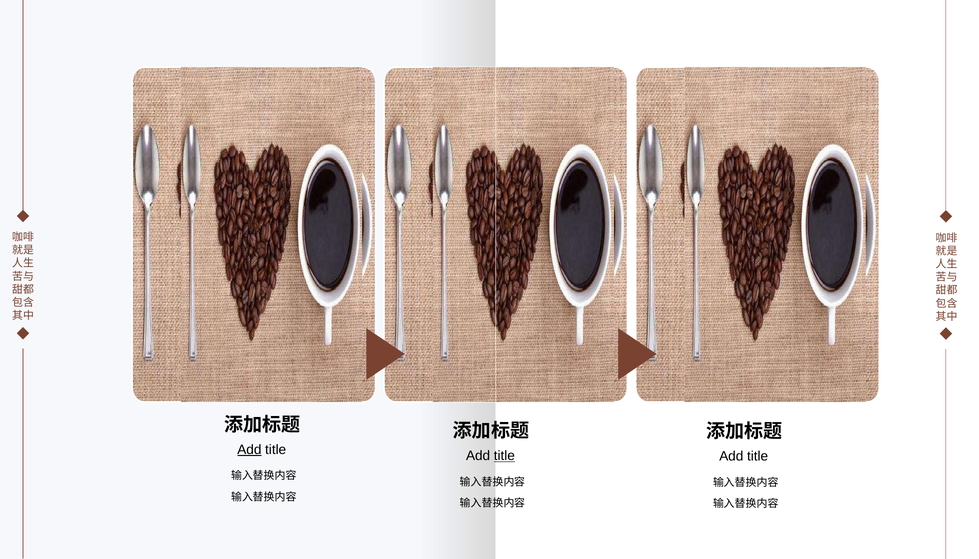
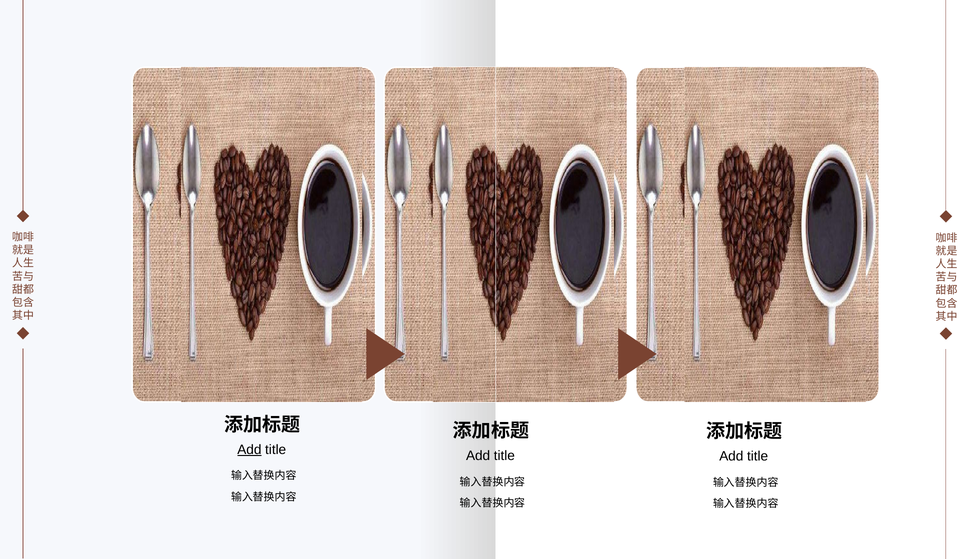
title at (504, 456) underline: present -> none
